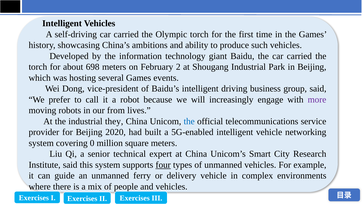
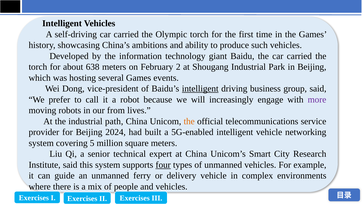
698: 698 -> 638
intelligent at (200, 88) underline: none -> present
they: they -> path
the at (189, 121) colour: blue -> orange
2020: 2020 -> 2024
0: 0 -> 5
